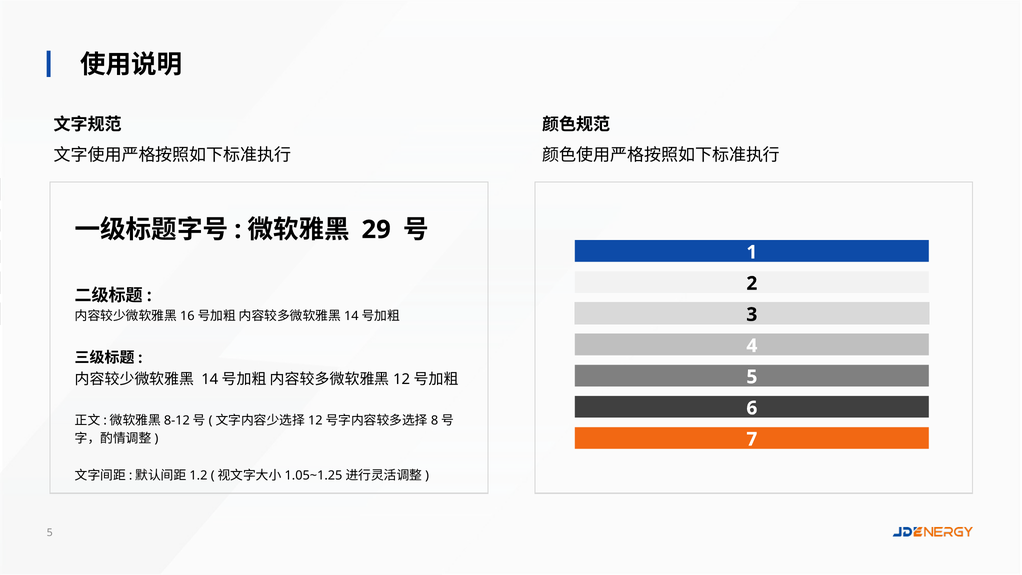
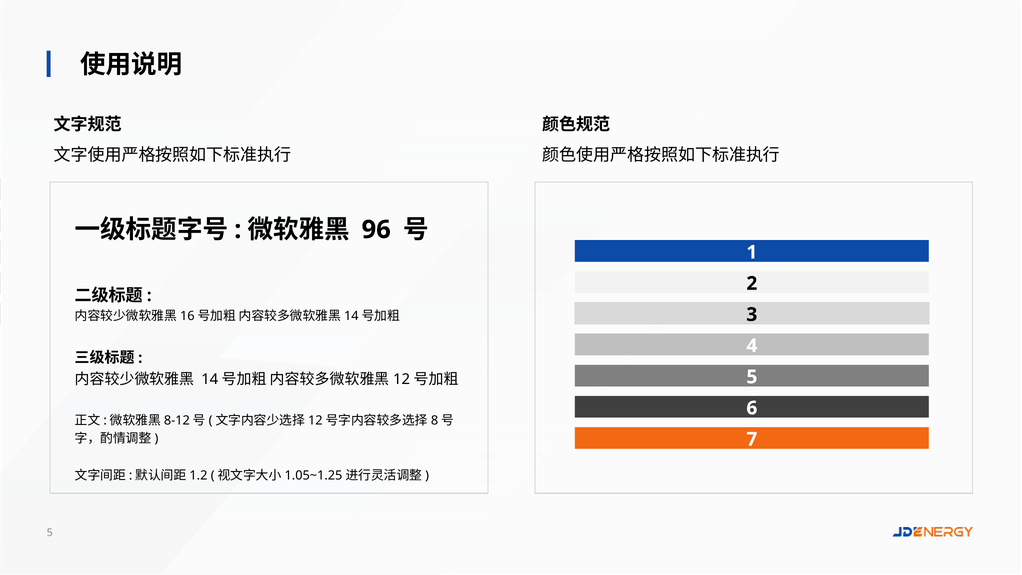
29: 29 -> 96
